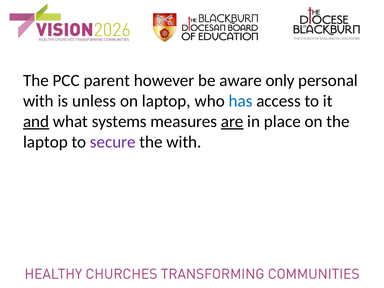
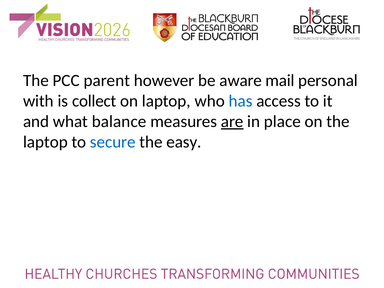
only: only -> mail
unless: unless -> collect
and underline: present -> none
systems: systems -> balance
secure colour: purple -> blue
the with: with -> easy
